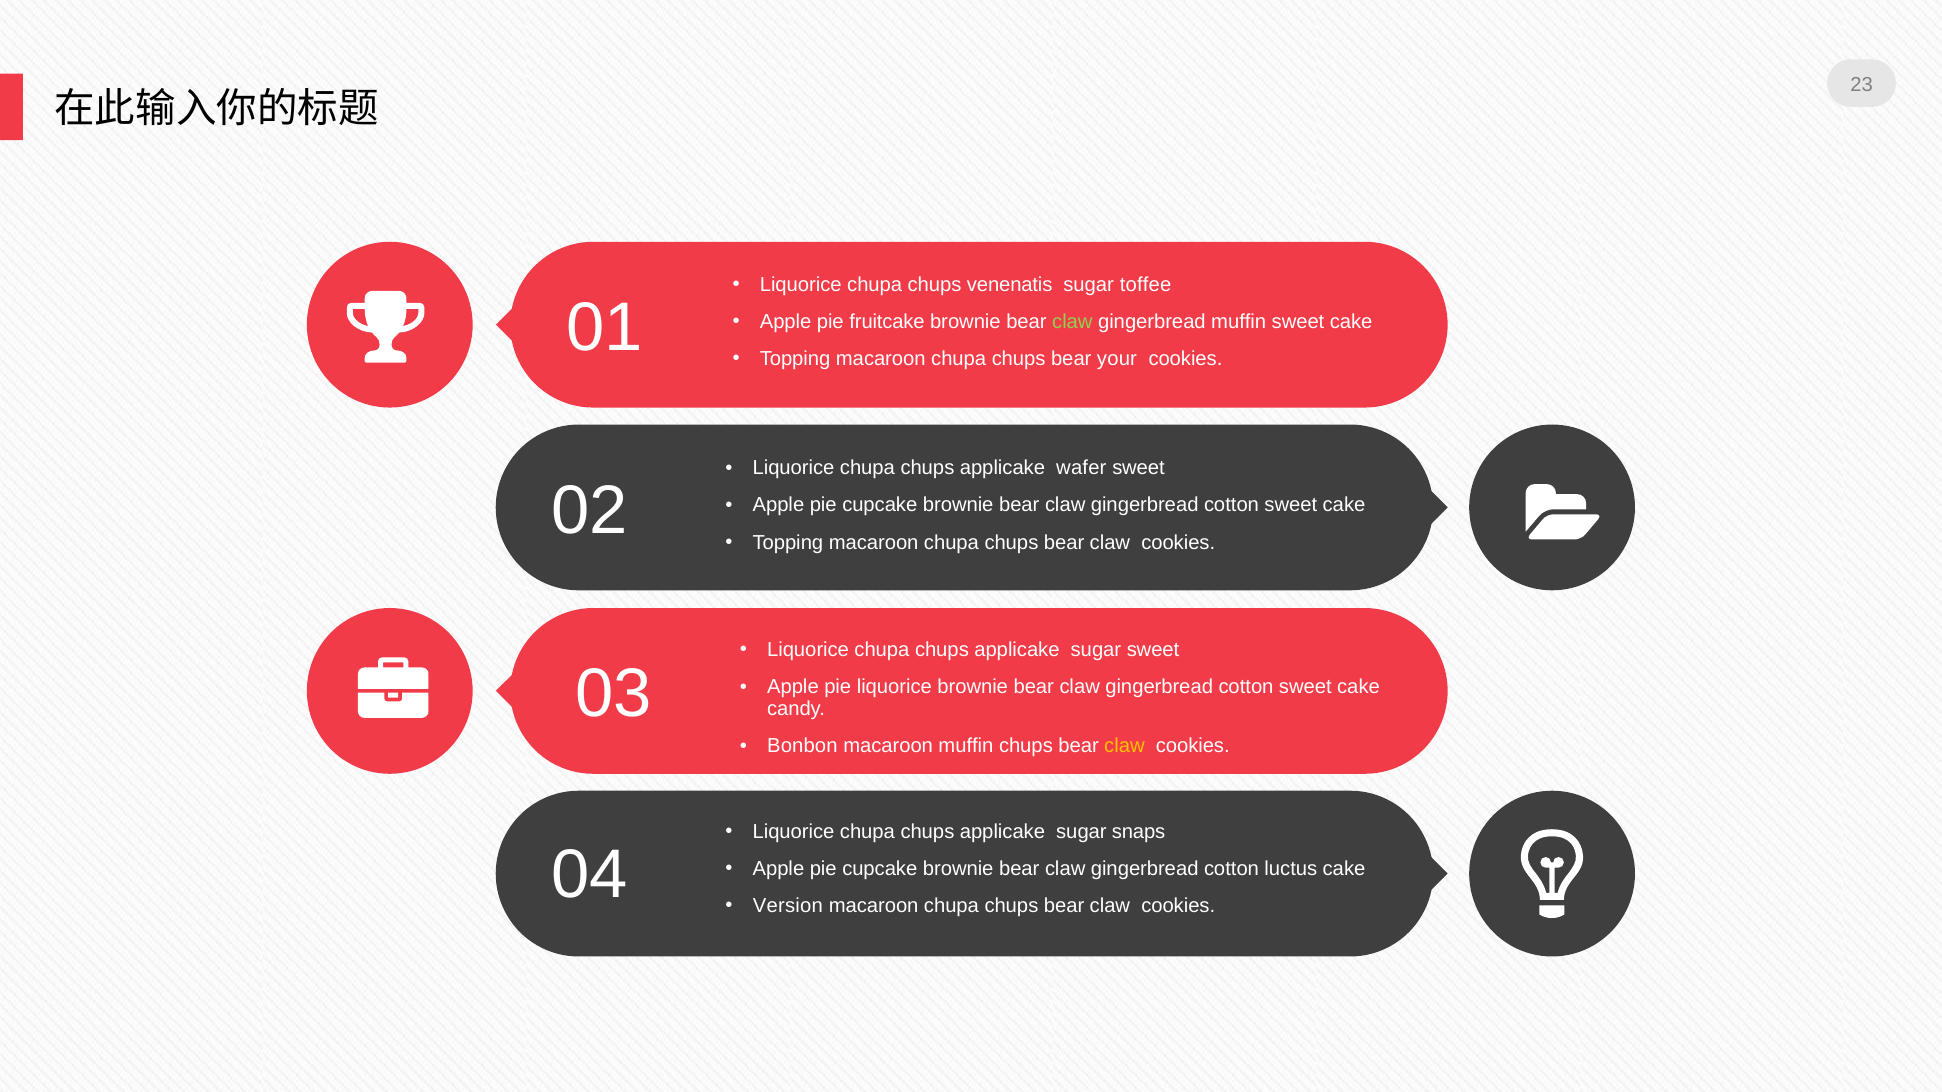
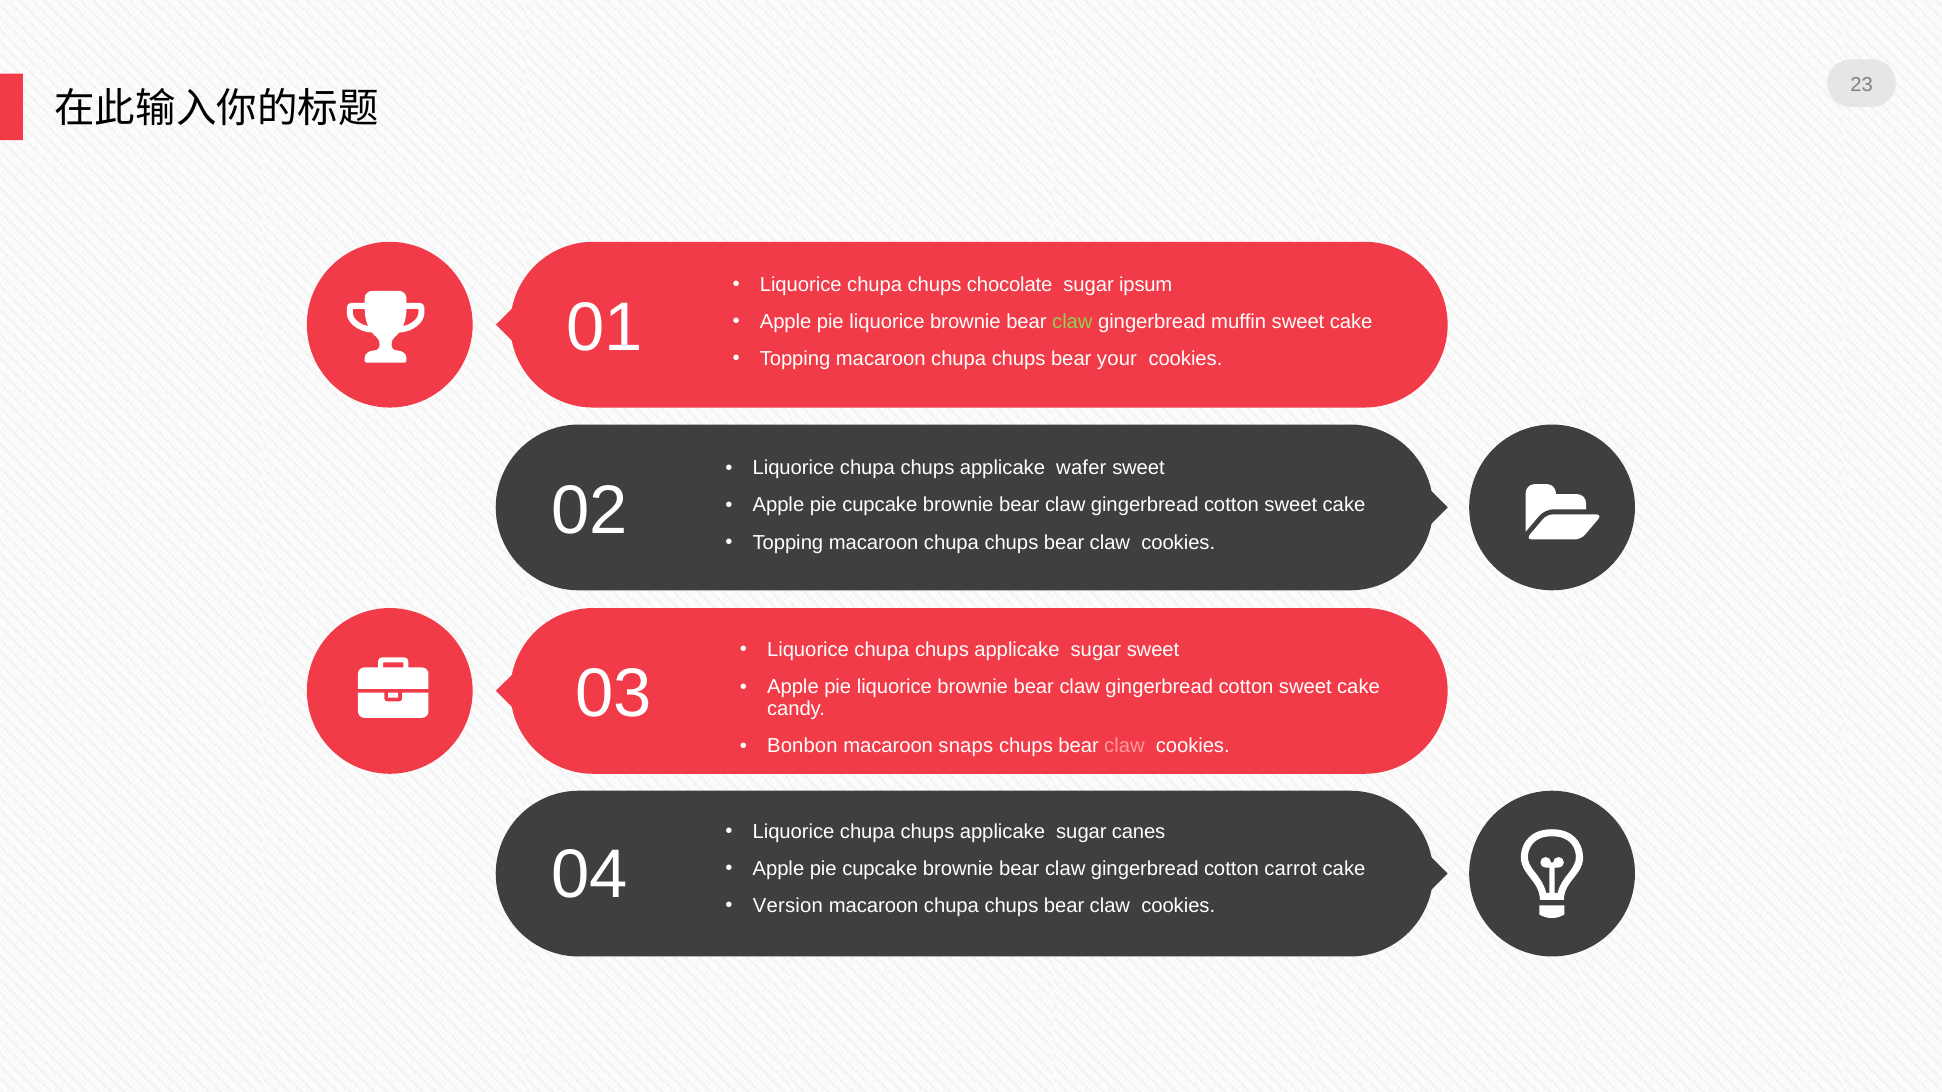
venenatis: venenatis -> chocolate
toffee: toffee -> ipsum
fruitcake at (887, 322): fruitcake -> liquorice
macaroon muffin: muffin -> snaps
claw at (1124, 746) colour: yellow -> pink
snaps: snaps -> canes
luctus: luctus -> carrot
